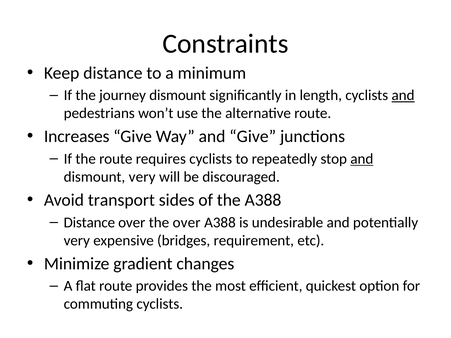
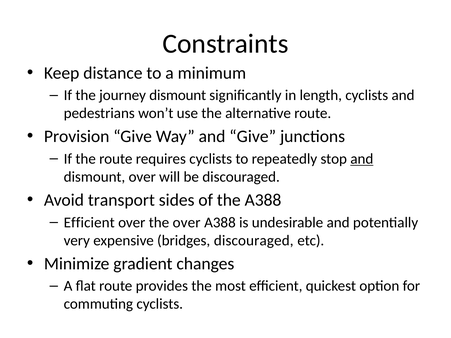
and at (403, 95) underline: present -> none
Increases: Increases -> Provision
dismount very: very -> over
Distance at (89, 223): Distance -> Efficient
bridges requirement: requirement -> discouraged
